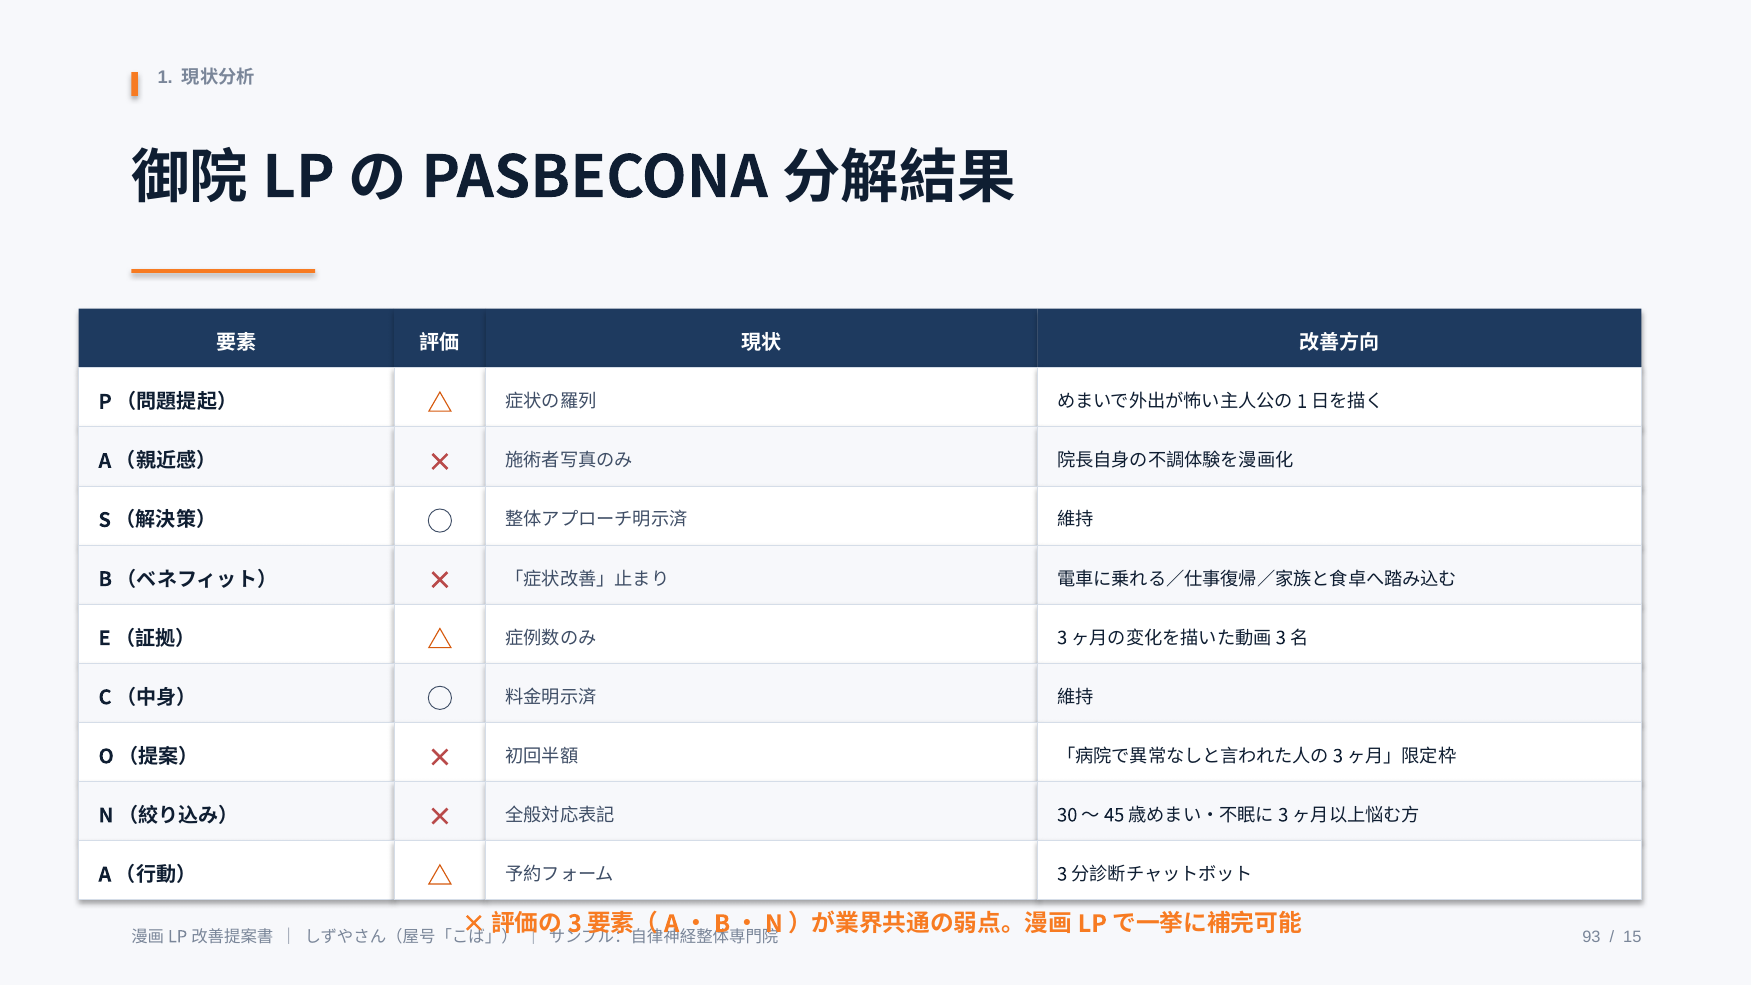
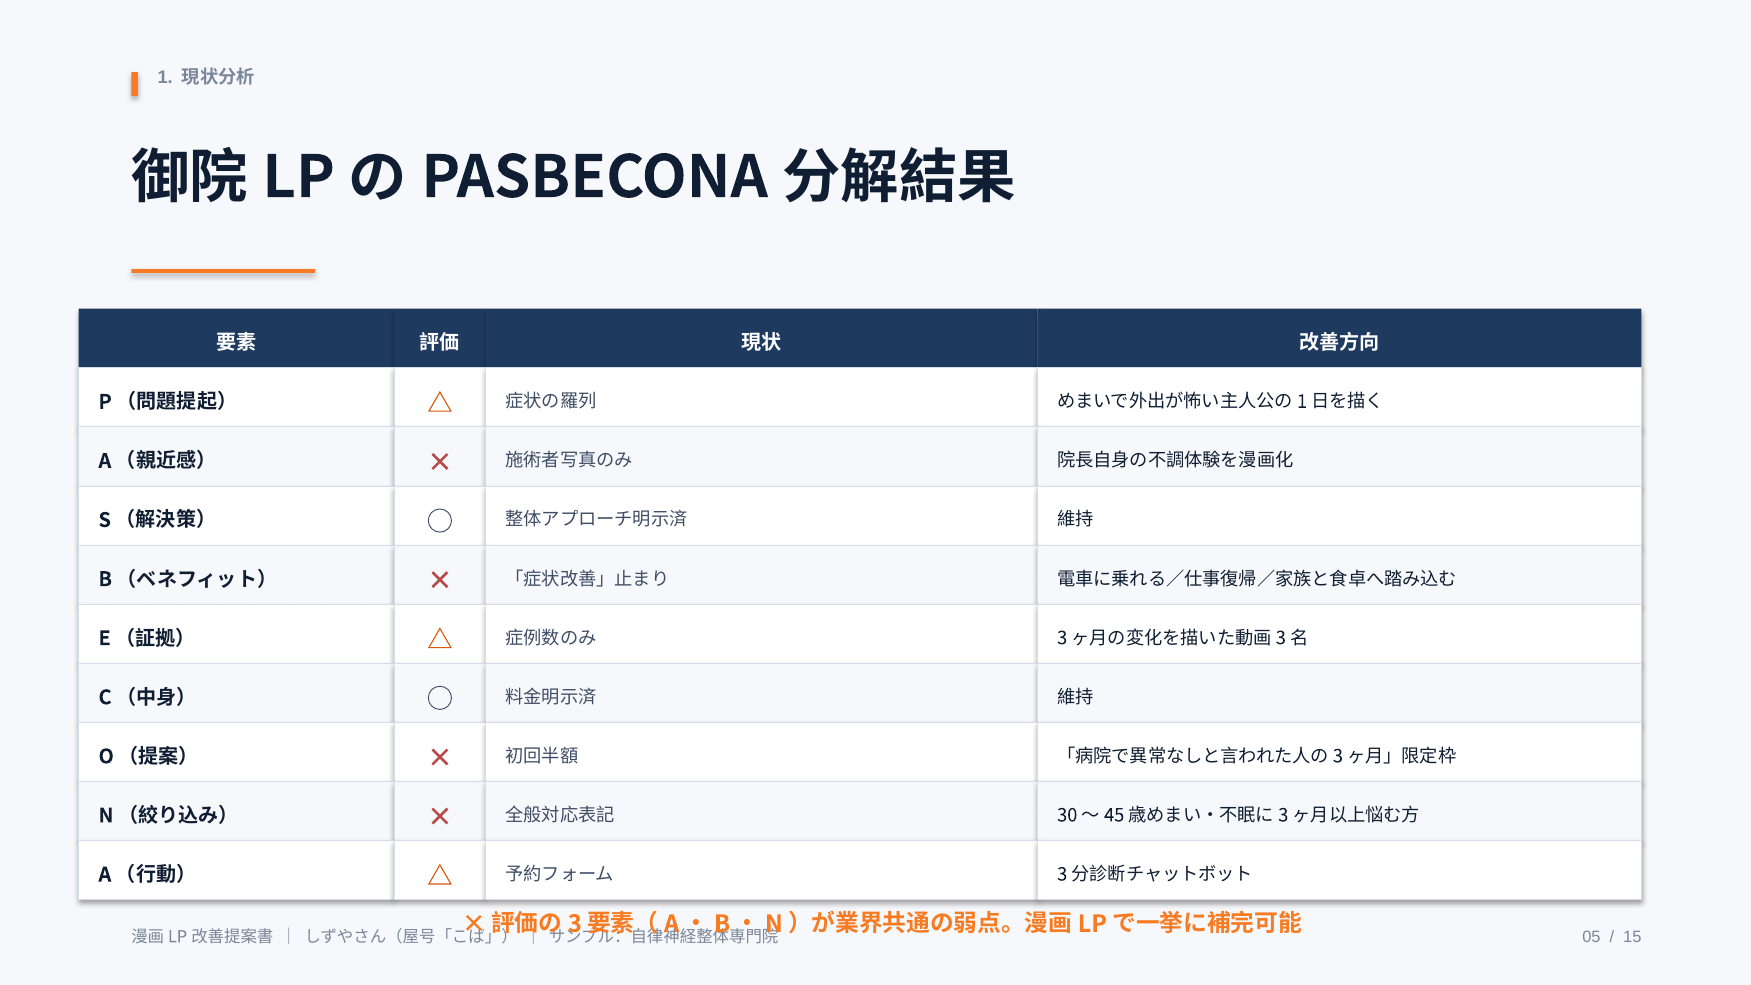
93: 93 -> 05
